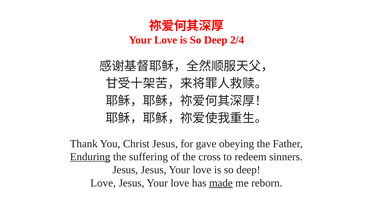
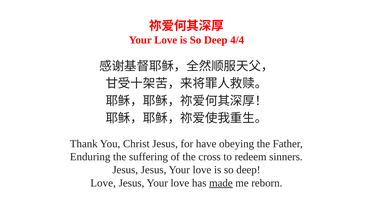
2/4: 2/4 -> 4/4
gave: gave -> have
Enduring underline: present -> none
